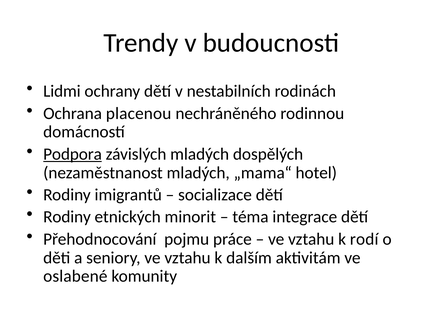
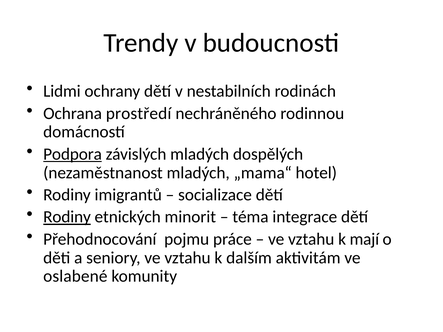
placenou: placenou -> prostředí
Rodiny at (67, 217) underline: none -> present
rodí: rodí -> mají
